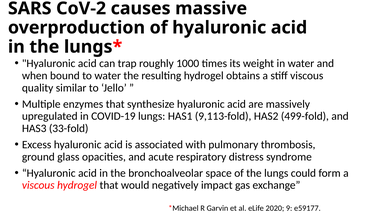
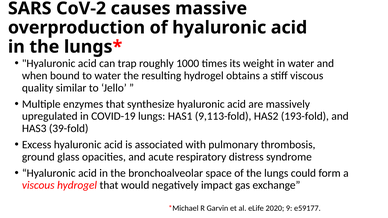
499-fold: 499-fold -> 193-fold
33-fold: 33-fold -> 39-fold
